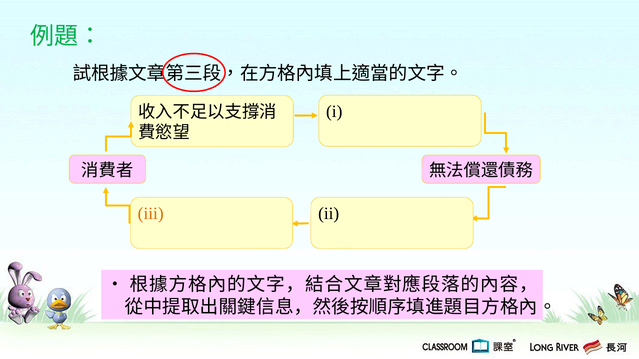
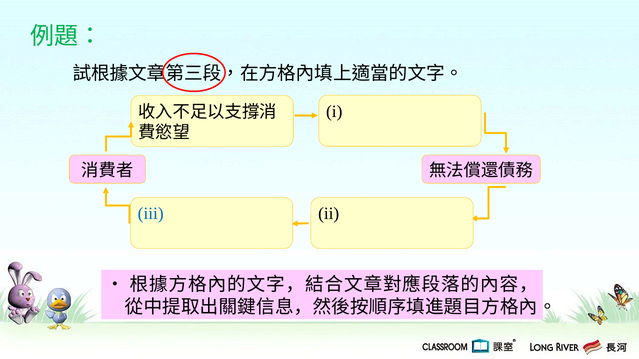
iii colour: orange -> blue
